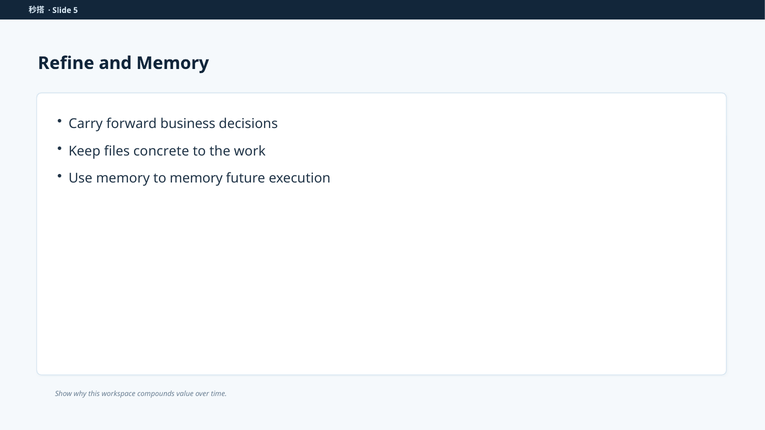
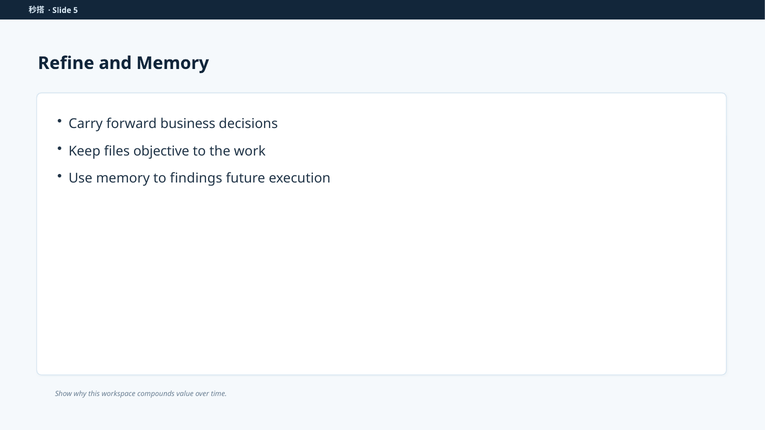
concrete: concrete -> objective
to memory: memory -> findings
